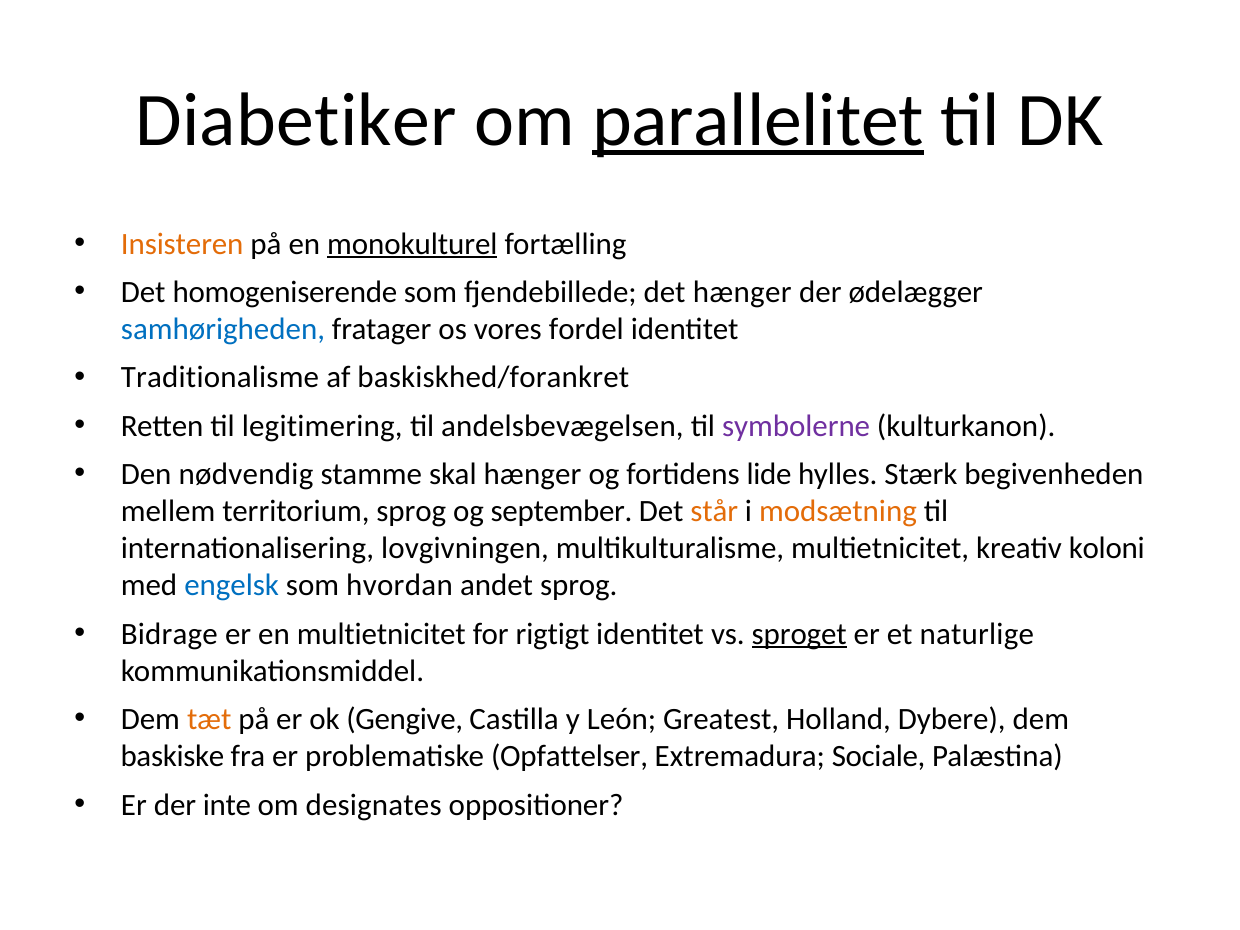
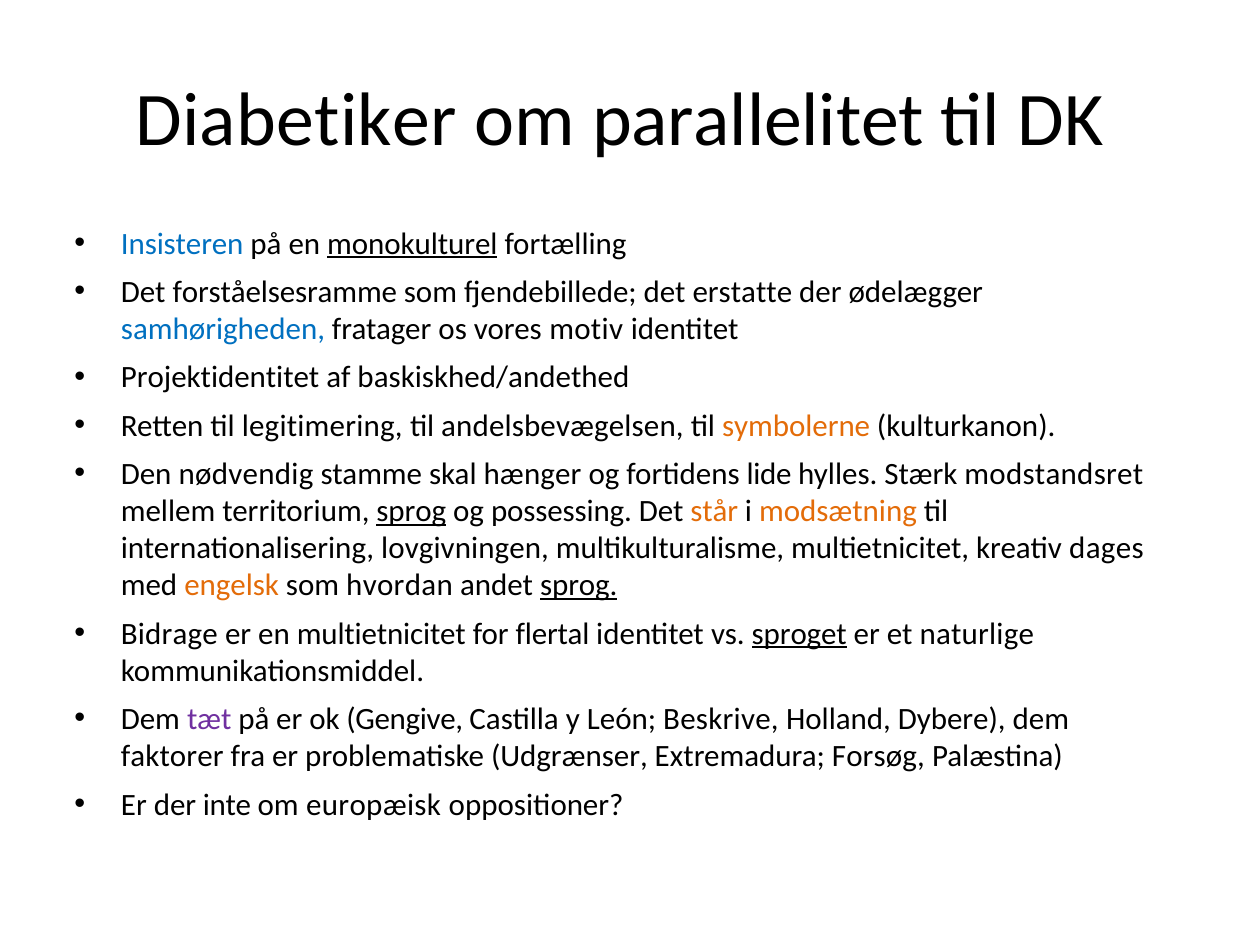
parallelitet underline: present -> none
Insisteren colour: orange -> blue
homogeniserende: homogeniserende -> forståelsesramme
det hænger: hænger -> erstatte
fordel: fordel -> motiv
Traditionalisme: Traditionalisme -> Projektidentitet
baskiskhed/forankret: baskiskhed/forankret -> baskiskhed/andethed
symbolerne colour: purple -> orange
begivenheden: begivenheden -> modstandsret
sprog at (411, 511) underline: none -> present
september: september -> possessing
koloni: koloni -> dages
engelsk colour: blue -> orange
sprog at (579, 586) underline: none -> present
rigtigt: rigtigt -> flertal
tæt colour: orange -> purple
Greatest: Greatest -> Beskrive
baskiske: baskiske -> faktorer
Opfattelser: Opfattelser -> Udgrænser
Sociale: Sociale -> Forsøg
designates: designates -> europæisk
